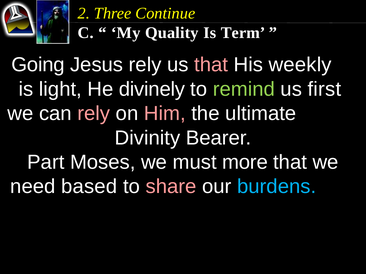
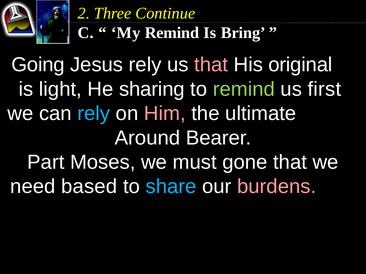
My Quality: Quality -> Remind
Term: Term -> Bring
weekly: weekly -> original
divinely: divinely -> sharing
rely at (94, 114) colour: pink -> light blue
Divinity: Divinity -> Around
more: more -> gone
share colour: pink -> light blue
burdens colour: light blue -> pink
